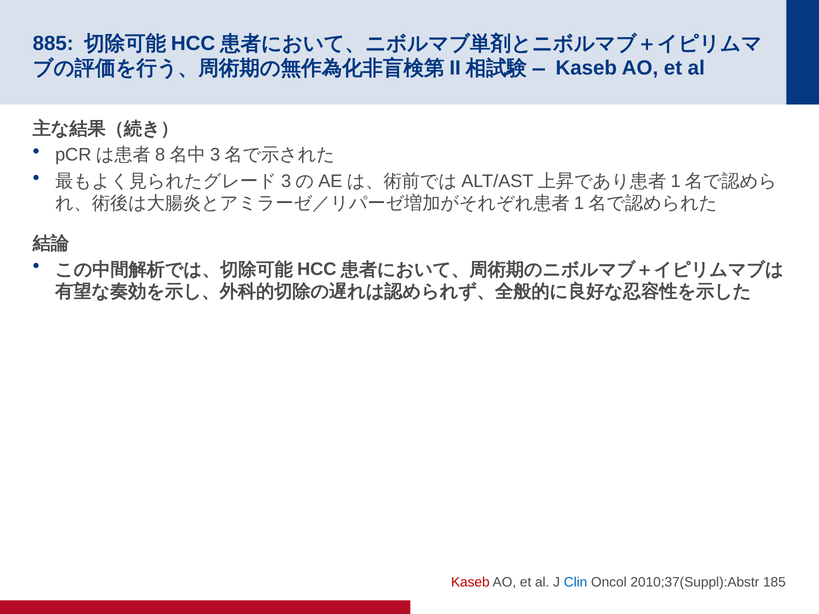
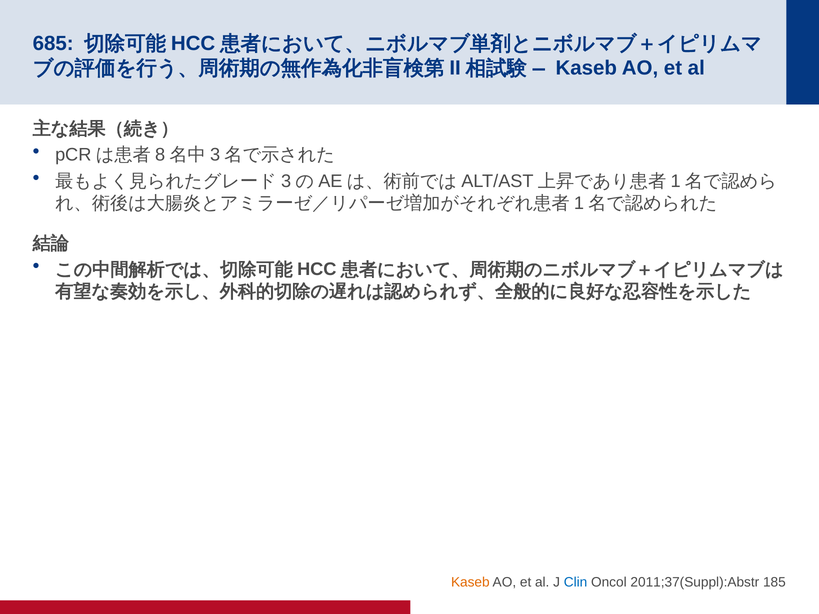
885: 885 -> 685
Kaseb at (470, 582) colour: red -> orange
2010;37(Suppl):Abstr: 2010;37(Suppl):Abstr -> 2011;37(Suppl):Abstr
